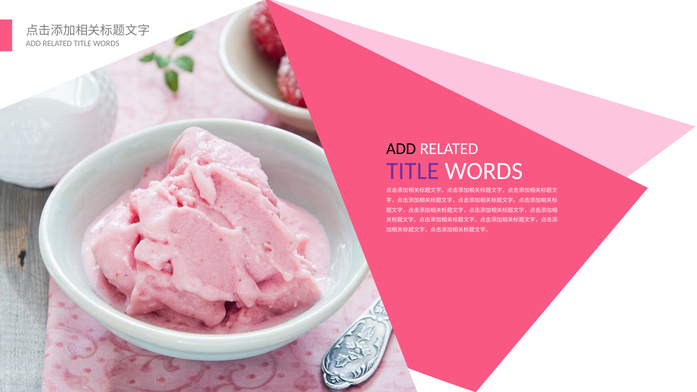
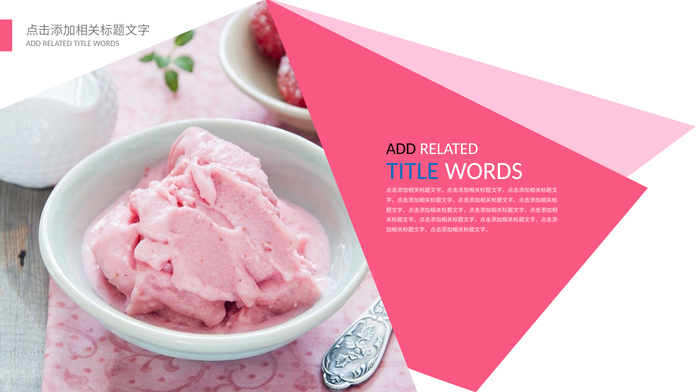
TITLE at (413, 171) colour: purple -> blue
